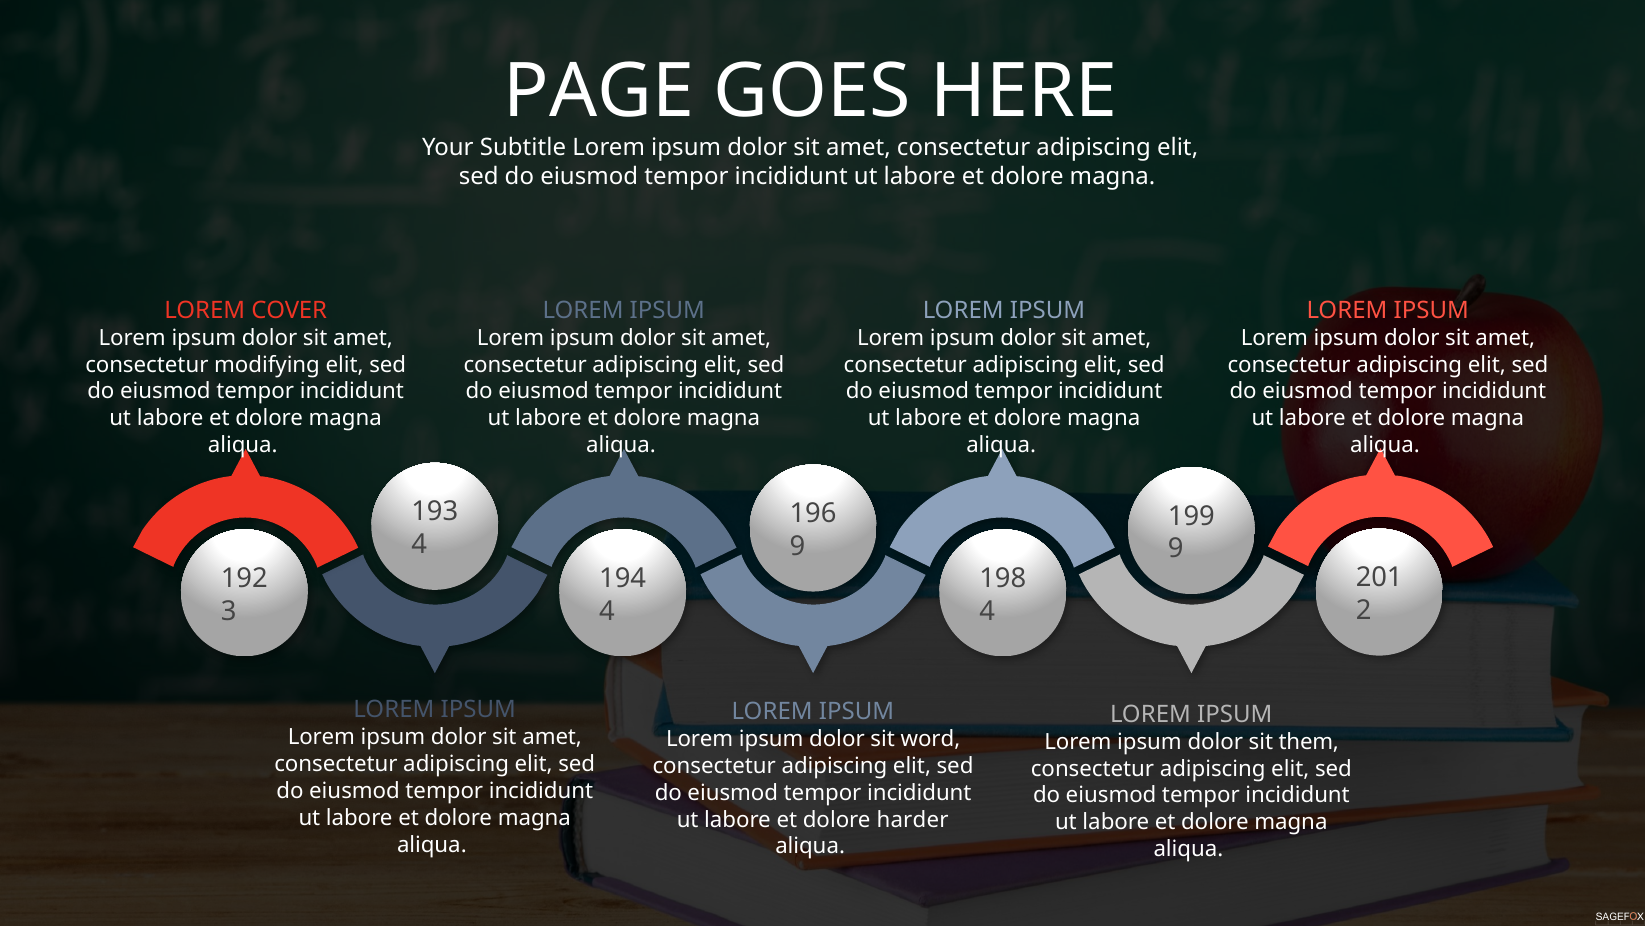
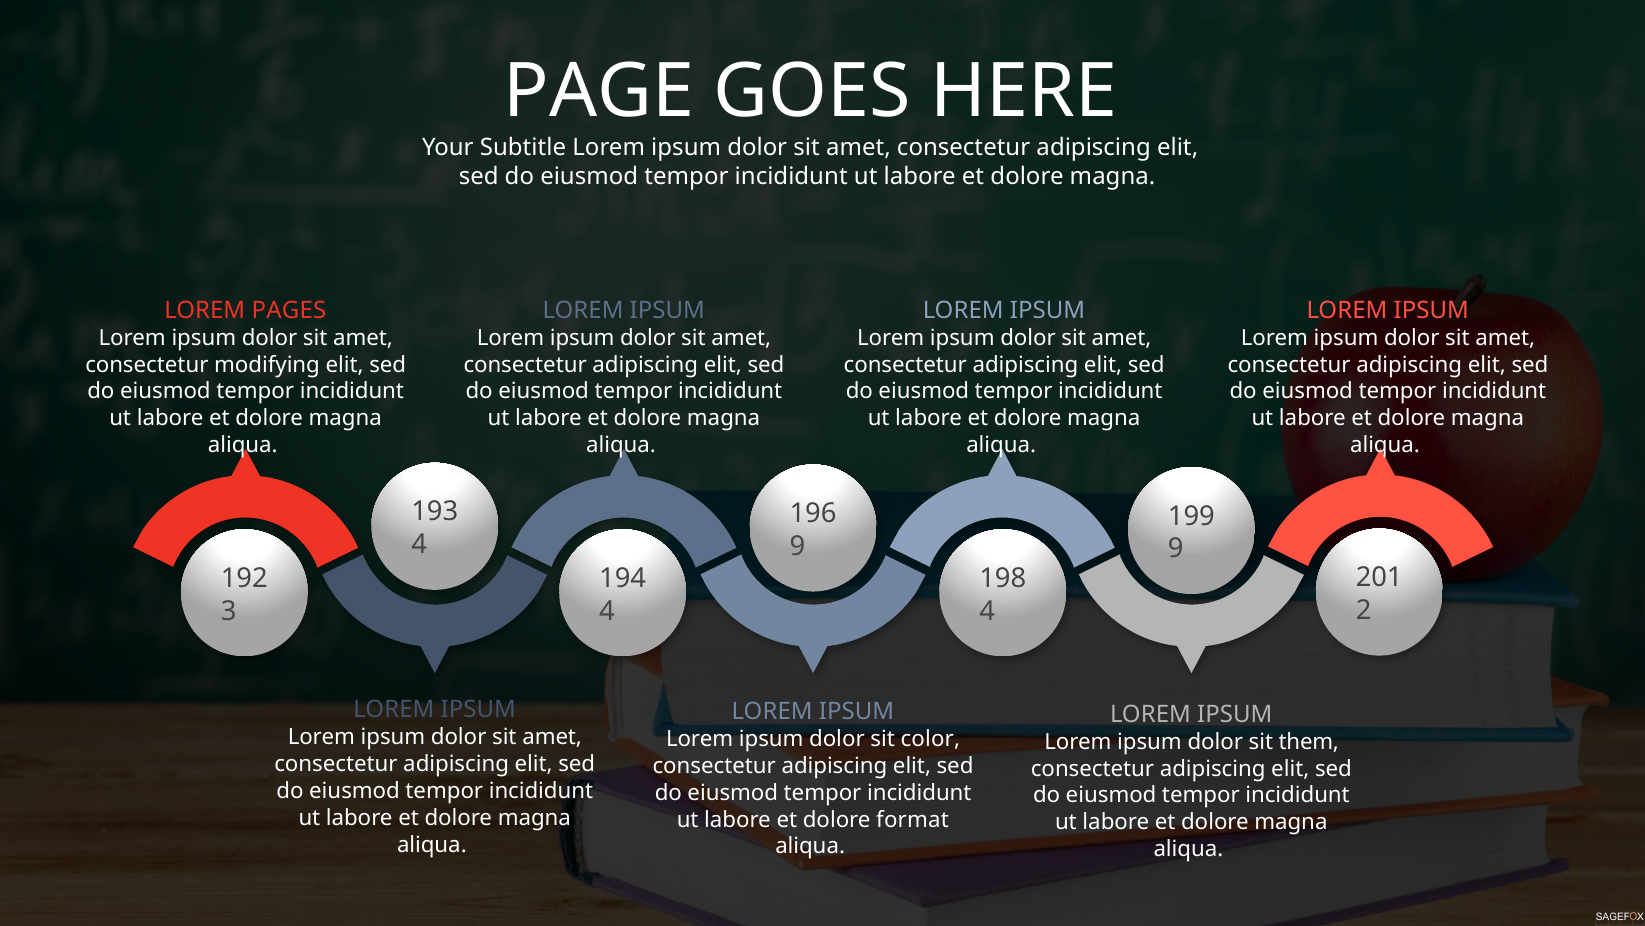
COVER: COVER -> PAGES
word: word -> color
harder: harder -> format
